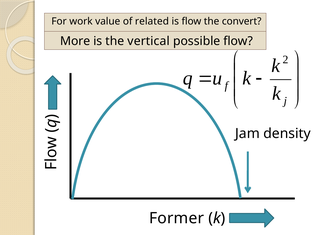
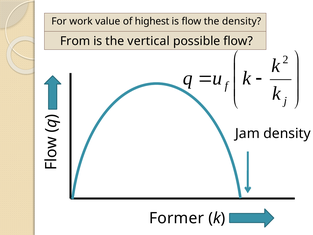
related: related -> highest
the convert: convert -> density
More: More -> From
